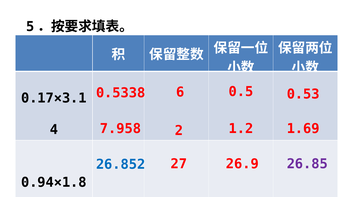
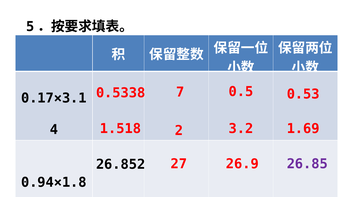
6: 6 -> 7
7.958: 7.958 -> 1.518
1.2: 1.2 -> 3.2
26.852 colour: blue -> black
